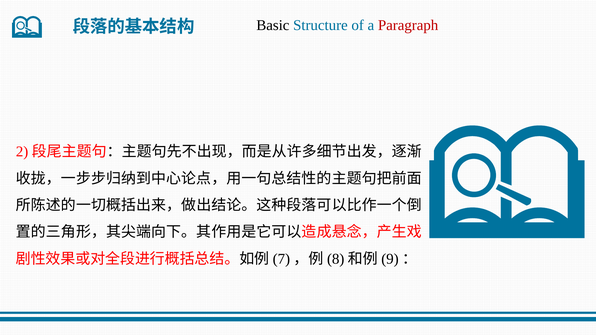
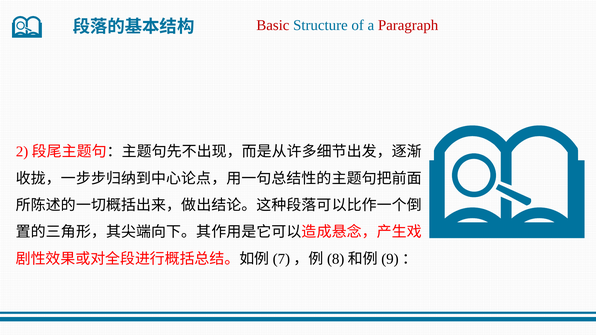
Basic colour: black -> red
